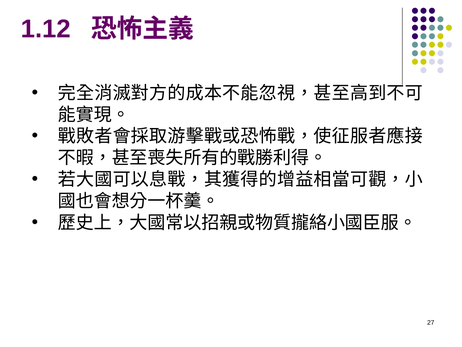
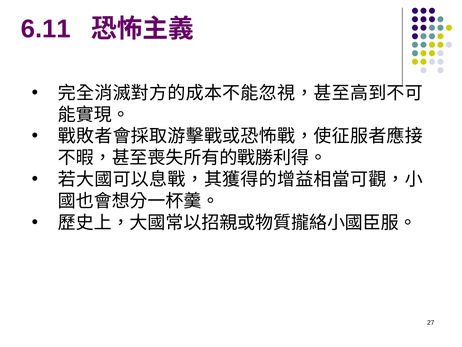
1.12: 1.12 -> 6.11
